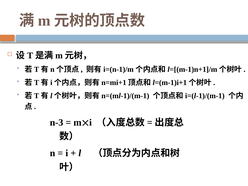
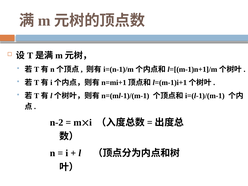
n-3: n-3 -> n-2
